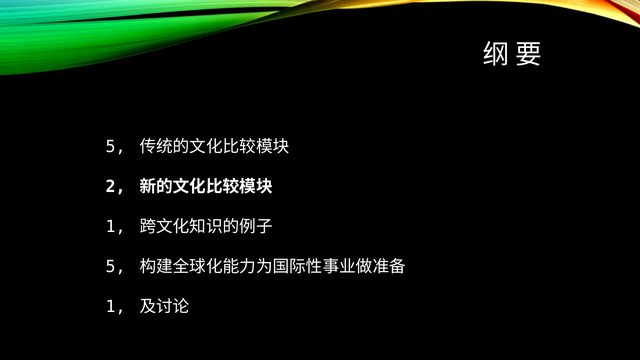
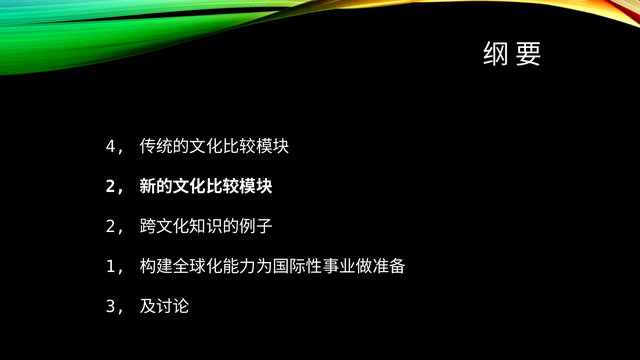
5 at (116, 147): 5 -> 4
1 at (116, 227): 1 -> 2
5 at (116, 267): 5 -> 1
1 at (116, 306): 1 -> 3
